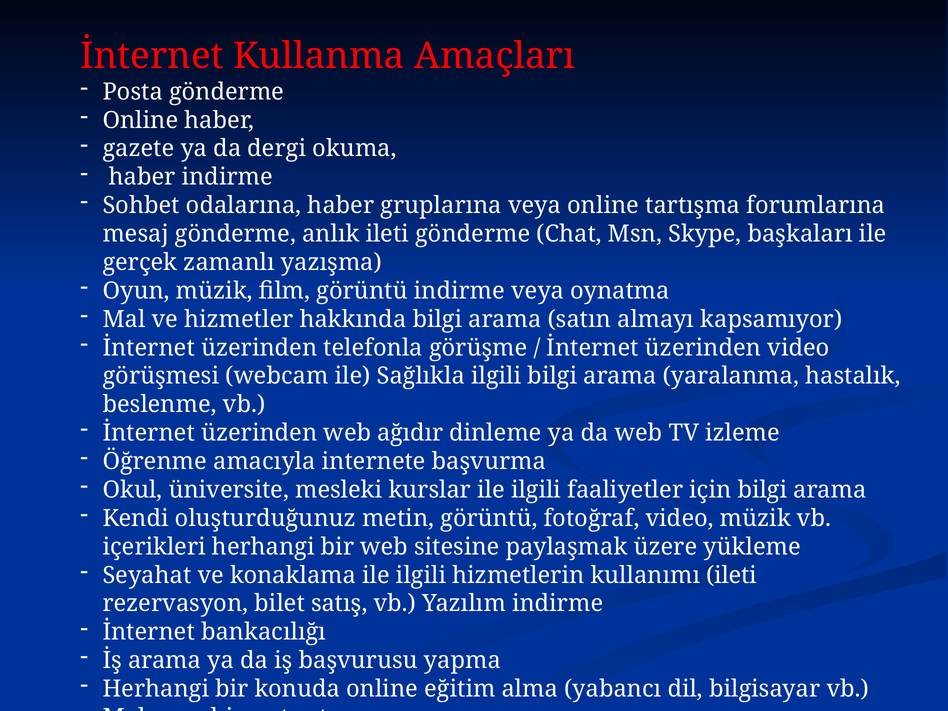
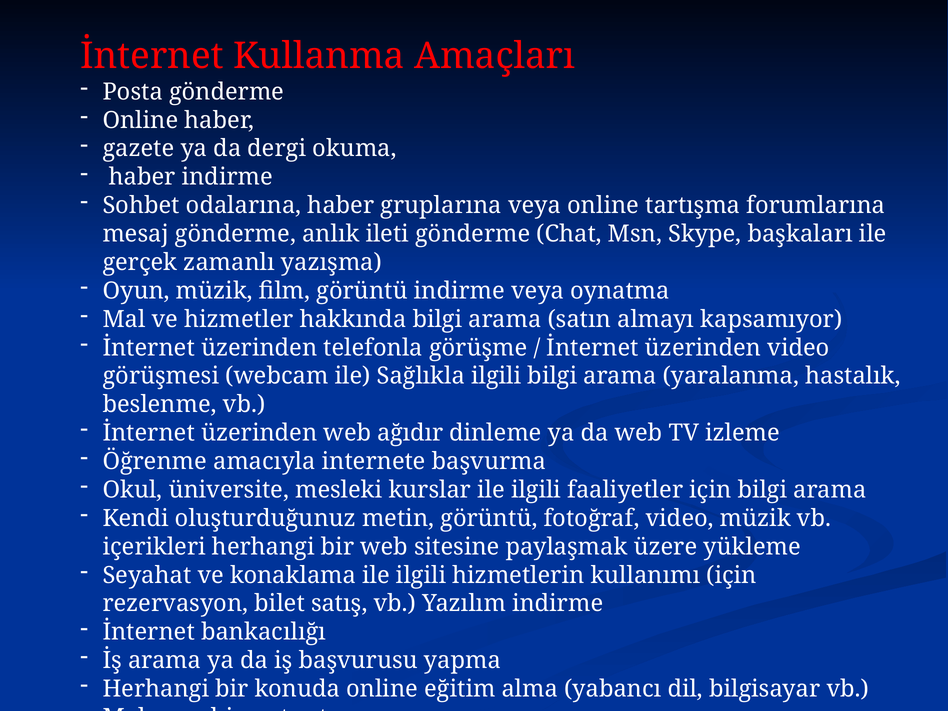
kullanımı ileti: ileti -> için
